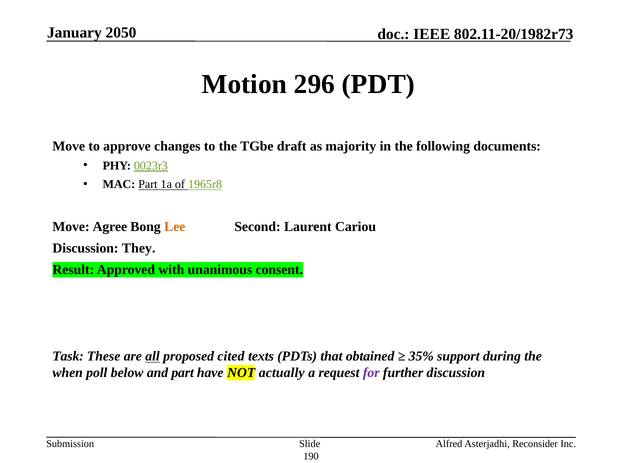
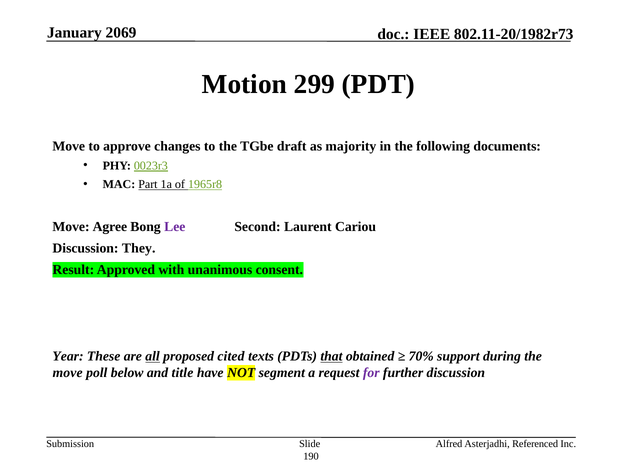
2050: 2050 -> 2069
296: 296 -> 299
Lee colour: orange -> purple
Task: Task -> Year
that underline: none -> present
35%: 35% -> 70%
when at (68, 373): when -> move
and part: part -> title
actually: actually -> segment
Reconsider: Reconsider -> Referenced
